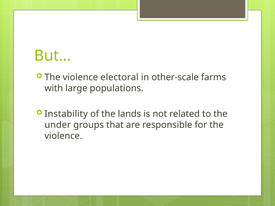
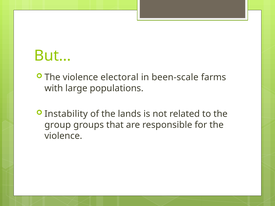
other-scale: other-scale -> been-scale
under: under -> group
